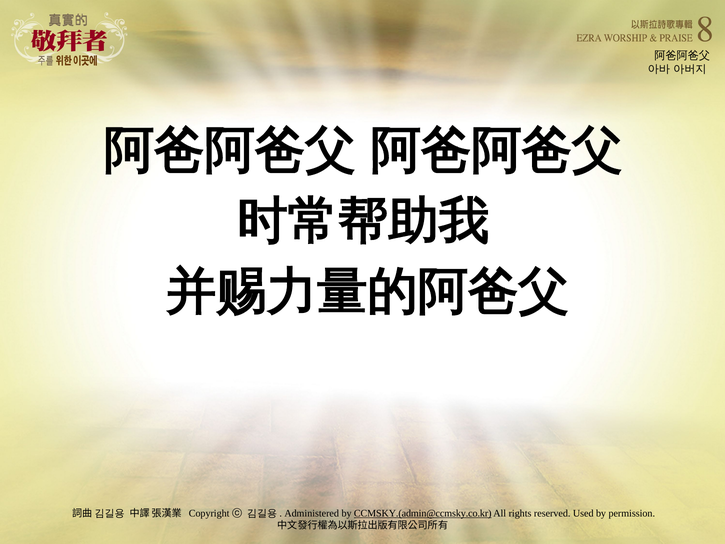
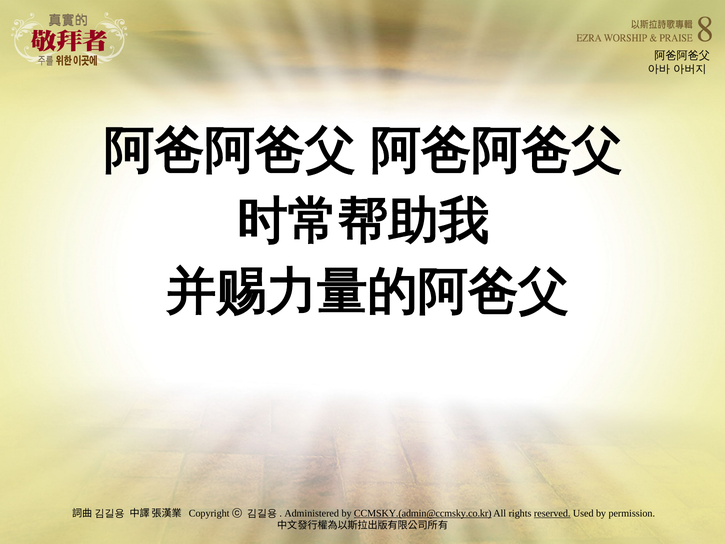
reserved underline: none -> present
